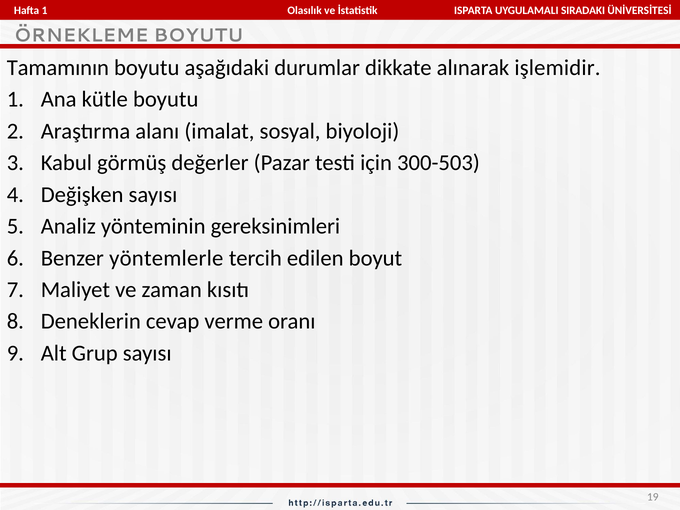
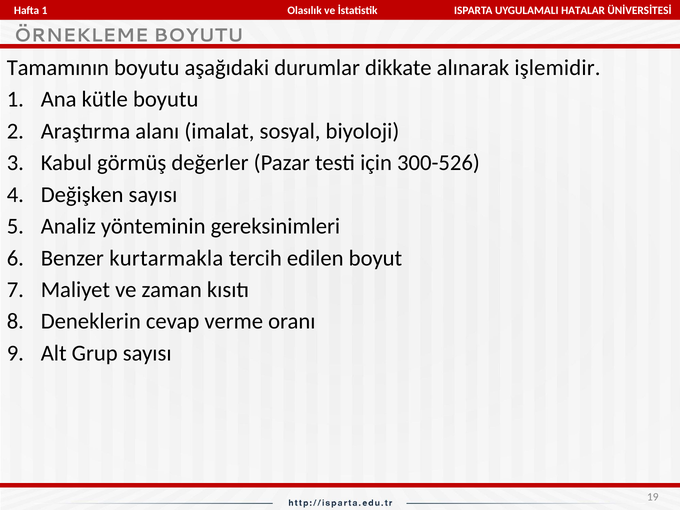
SIRADAKI: SIRADAKI -> HATALAR
300-503: 300-503 -> 300-526
yöntemlerle: yöntemlerle -> kurtarmakla
